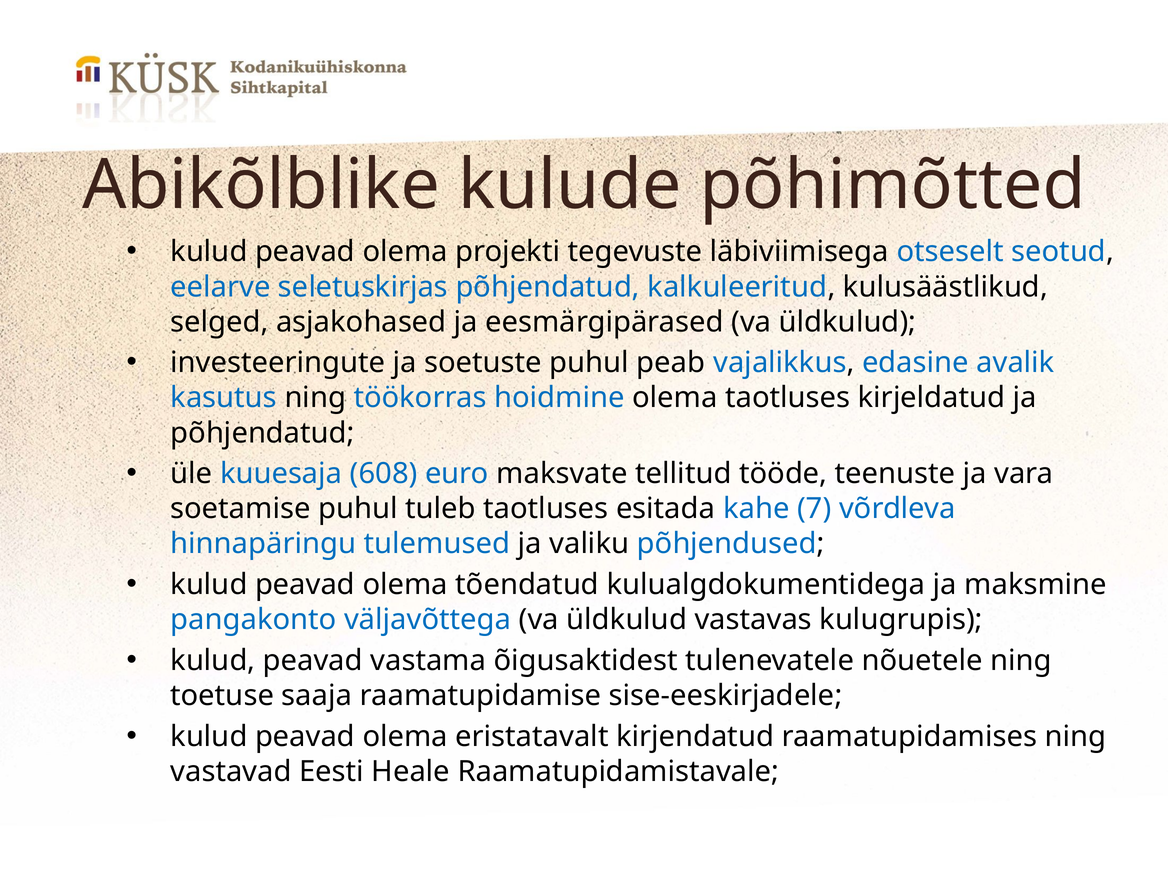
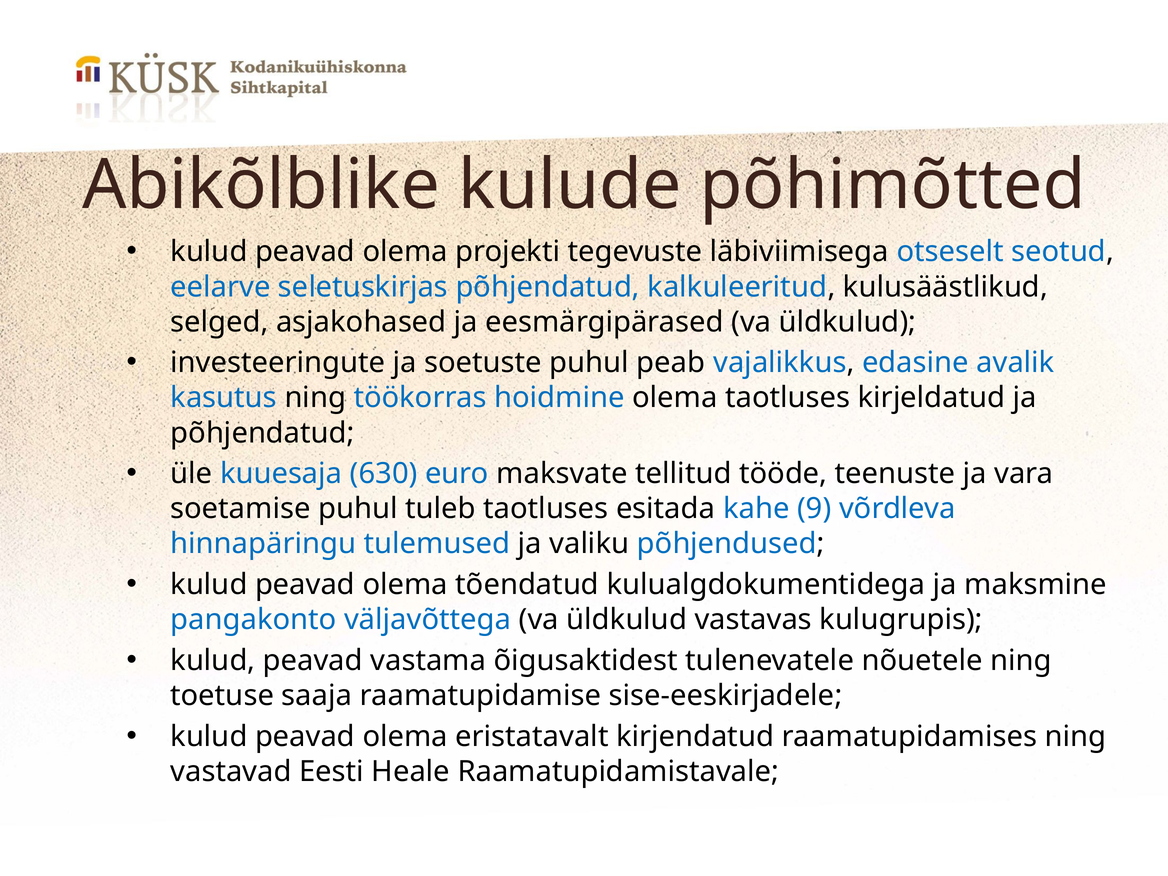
608: 608 -> 630
7: 7 -> 9
